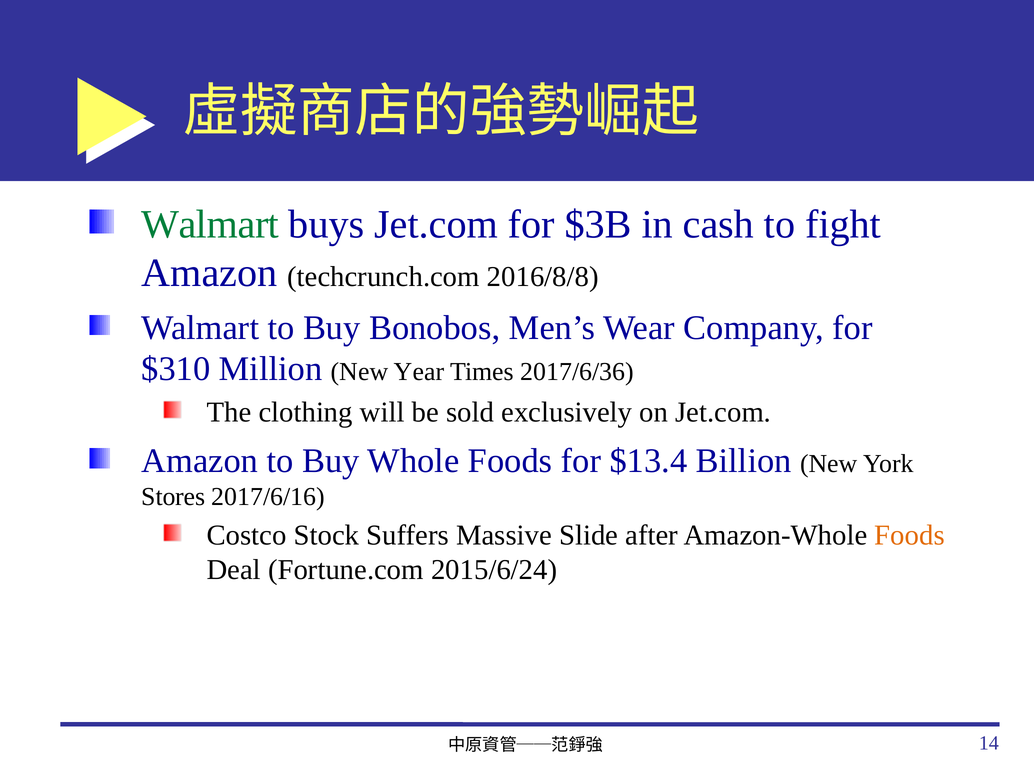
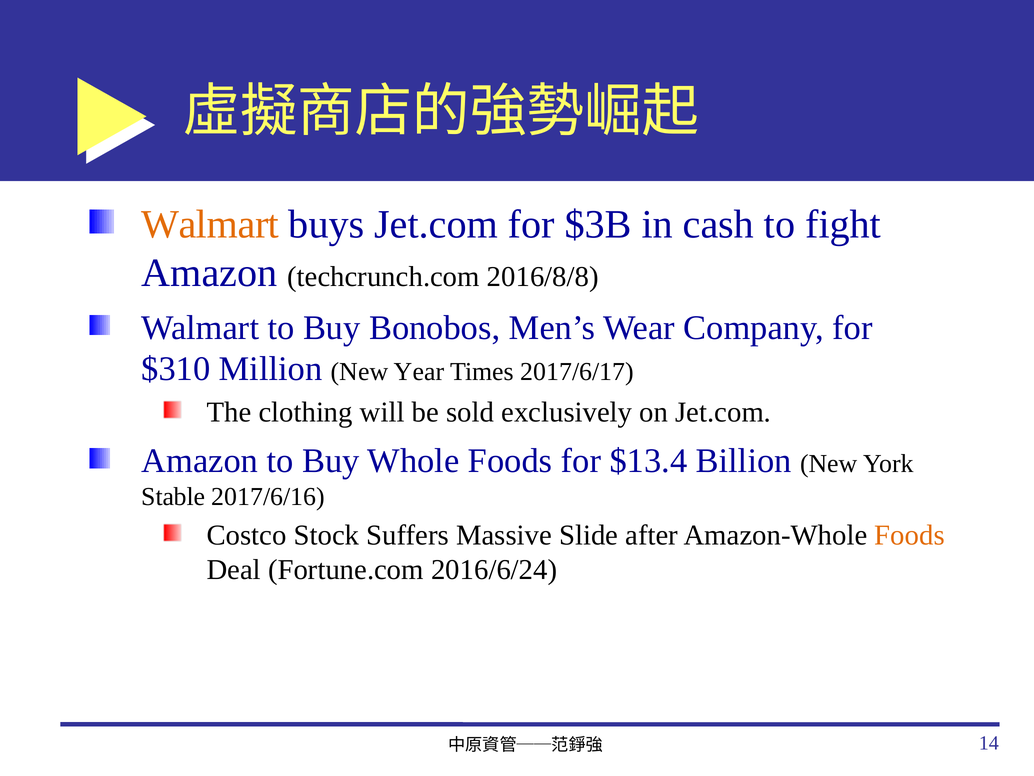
Walmart at (210, 224) colour: green -> orange
2017/6/36: 2017/6/36 -> 2017/6/17
Stores: Stores -> Stable
2015/6/24: 2015/6/24 -> 2016/6/24
